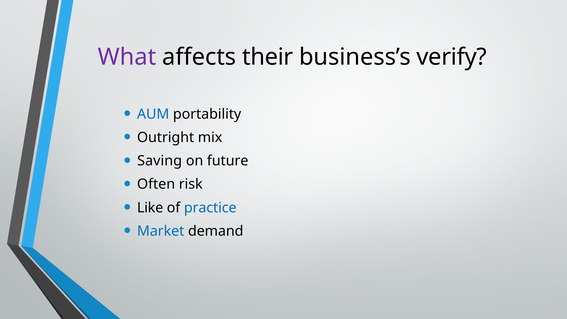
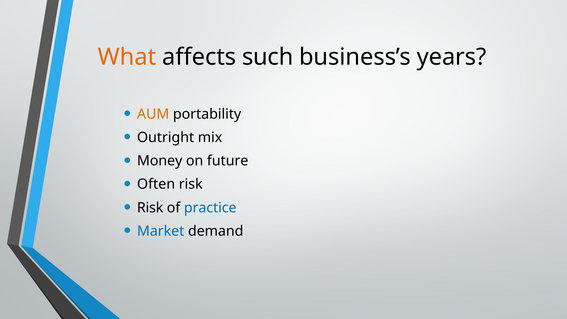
What colour: purple -> orange
their: their -> such
verify: verify -> years
AUM colour: blue -> orange
Saving: Saving -> Money
Like at (150, 208): Like -> Risk
